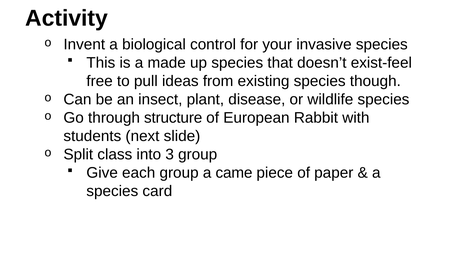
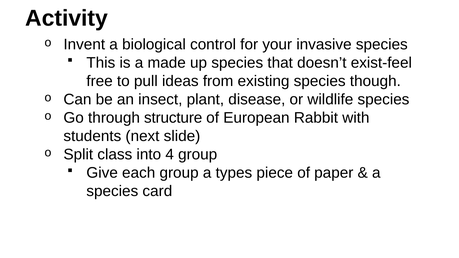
3: 3 -> 4
came: came -> types
